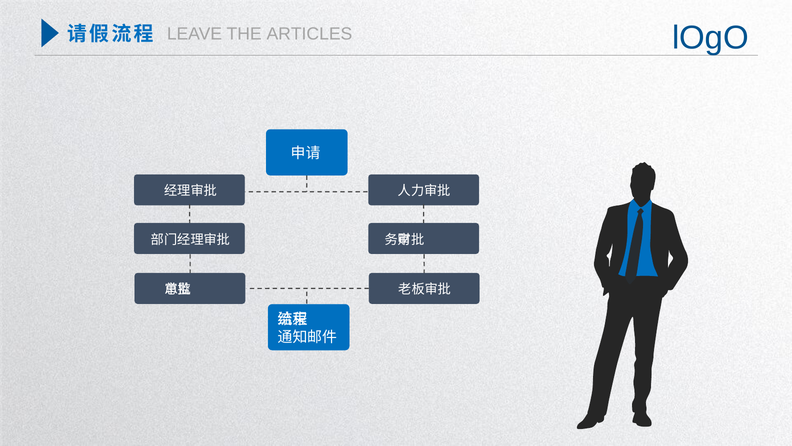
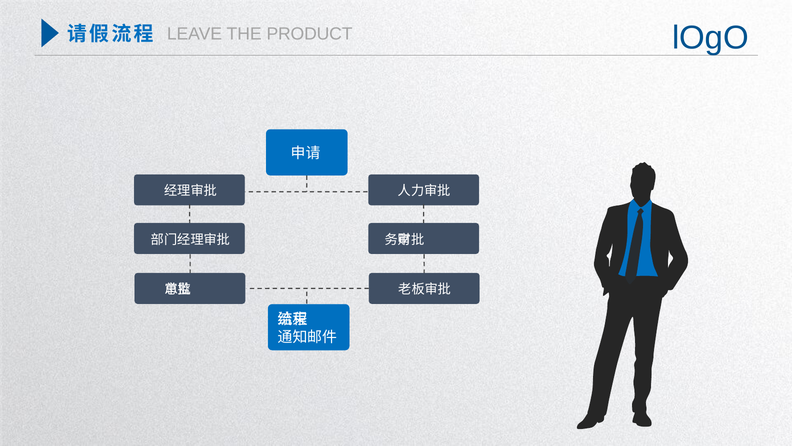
ARTICLES: ARTICLES -> PRODUCT
